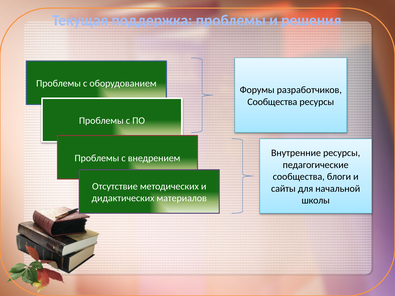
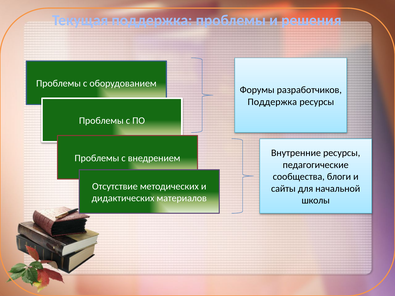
Сообщества at (272, 102): Сообщества -> Поддержка
